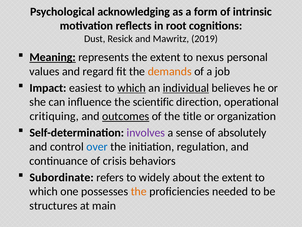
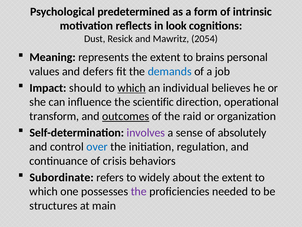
acknowledging: acknowledging -> predetermined
root: root -> look
2019: 2019 -> 2054
Meaning underline: present -> none
nexus: nexus -> brains
regard: regard -> defers
demands colour: orange -> blue
easiest: easiest -> should
individual underline: present -> none
critiquing: critiquing -> transform
title: title -> raid
the at (139, 191) colour: orange -> purple
